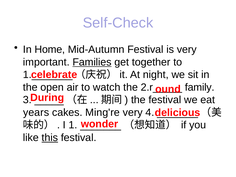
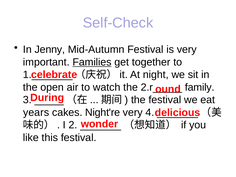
Home: Home -> Jenny
Ming're: Ming're -> Night're
1: 1 -> 2
this underline: present -> none
